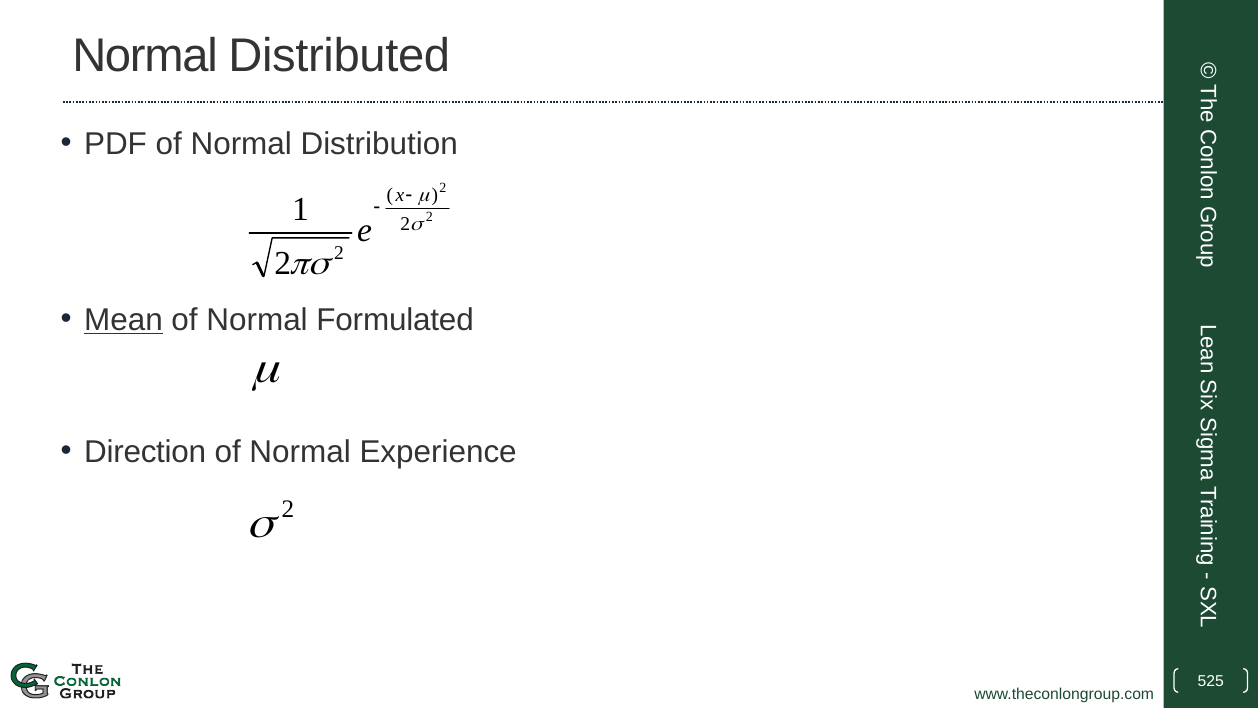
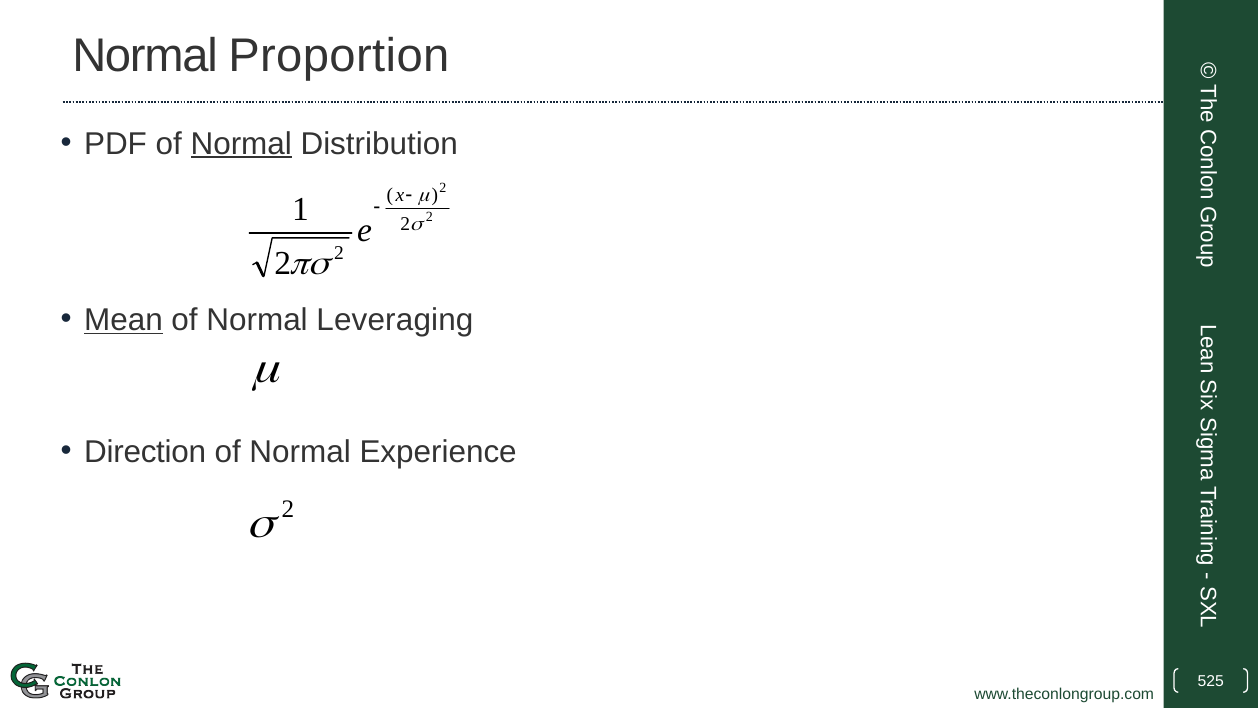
Distributed: Distributed -> Proportion
Normal at (241, 144) underline: none -> present
Formulated: Formulated -> Leveraging
